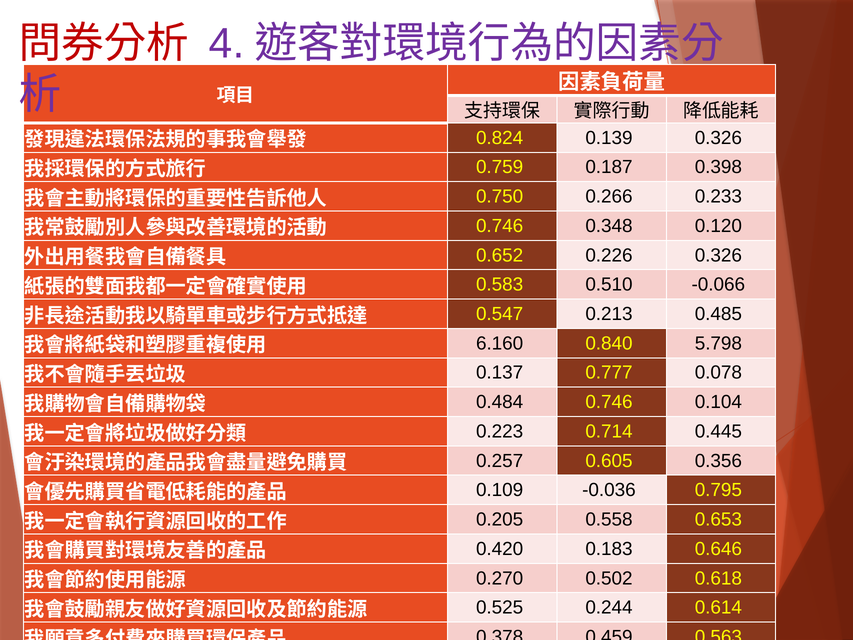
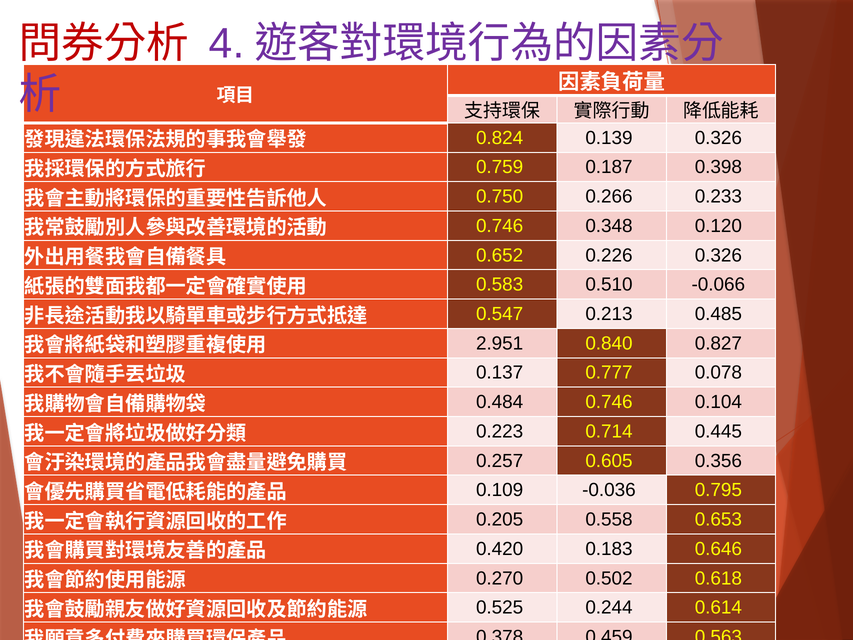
6.160: 6.160 -> 2.951
5.798: 5.798 -> 0.827
